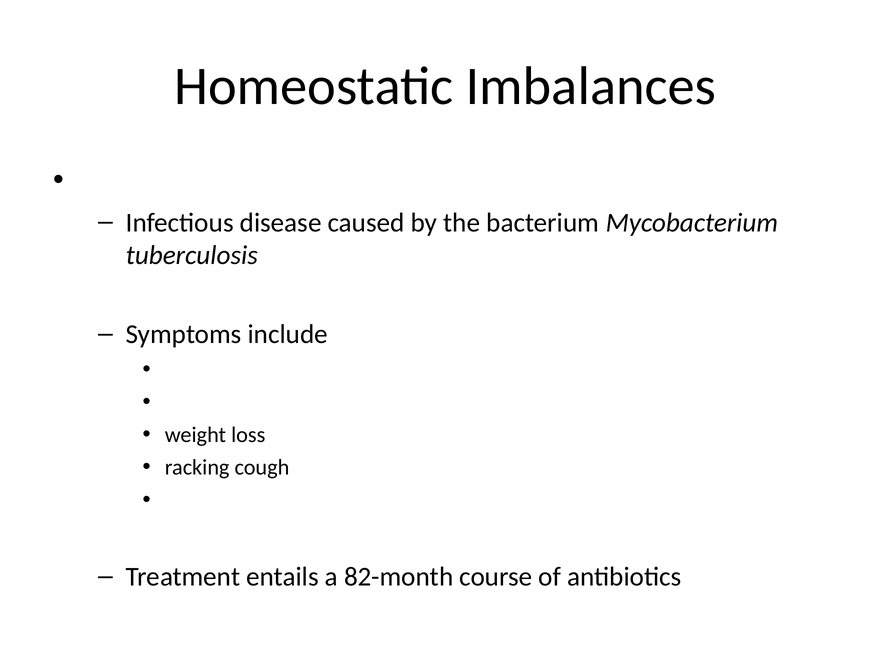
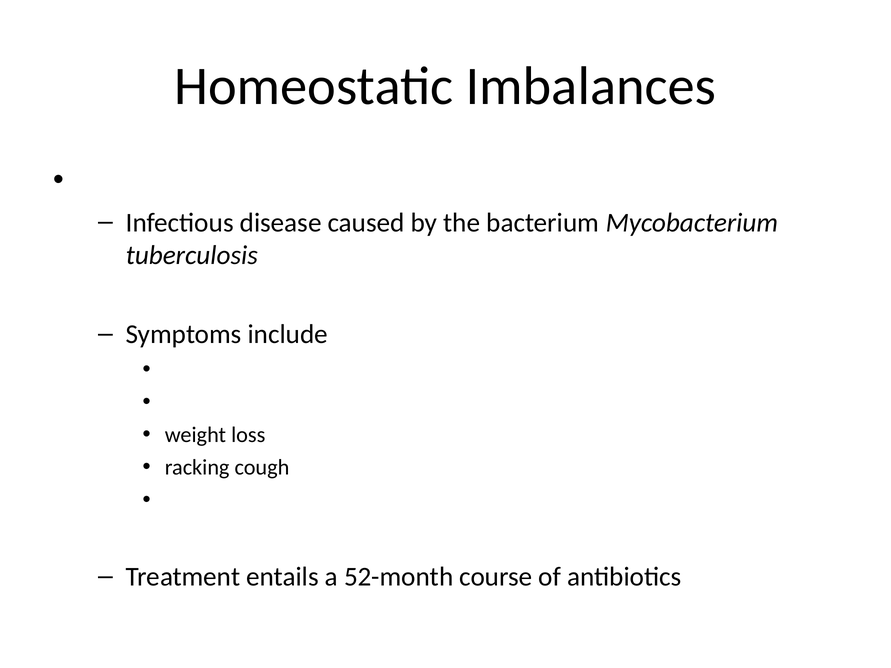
82-month: 82-month -> 52-month
